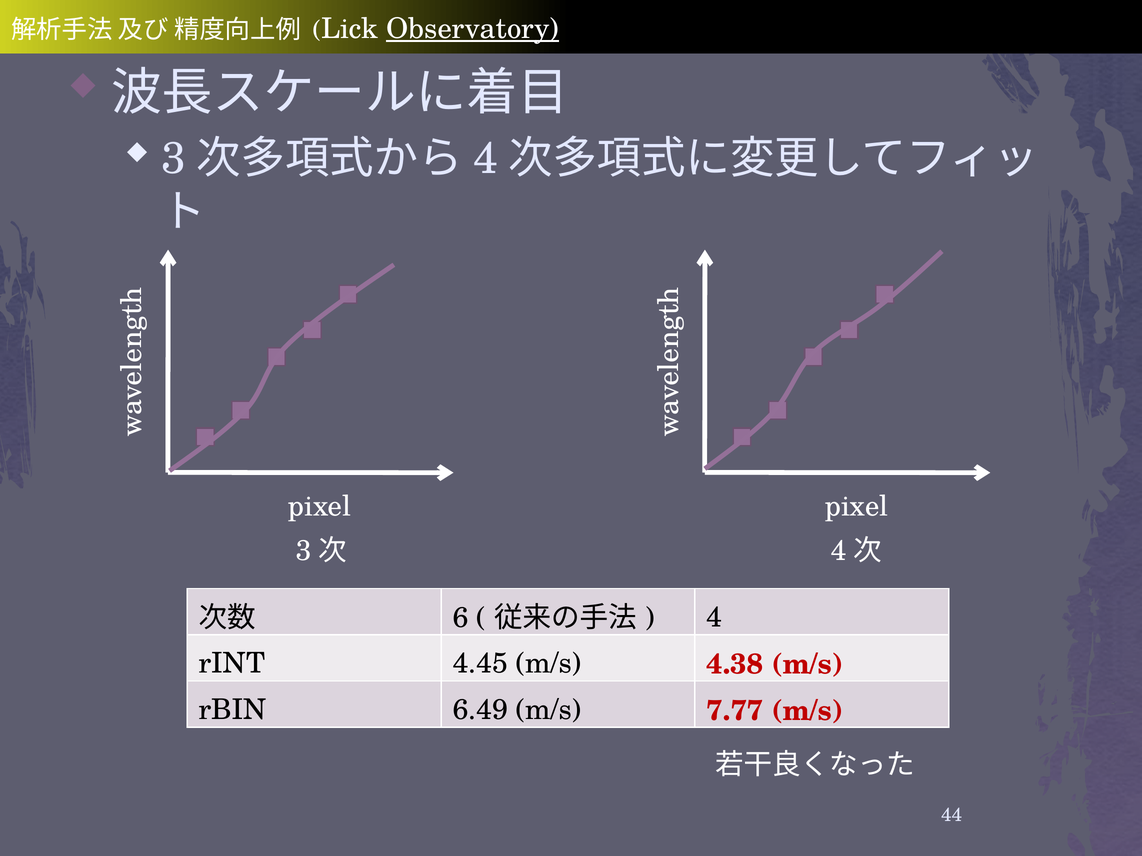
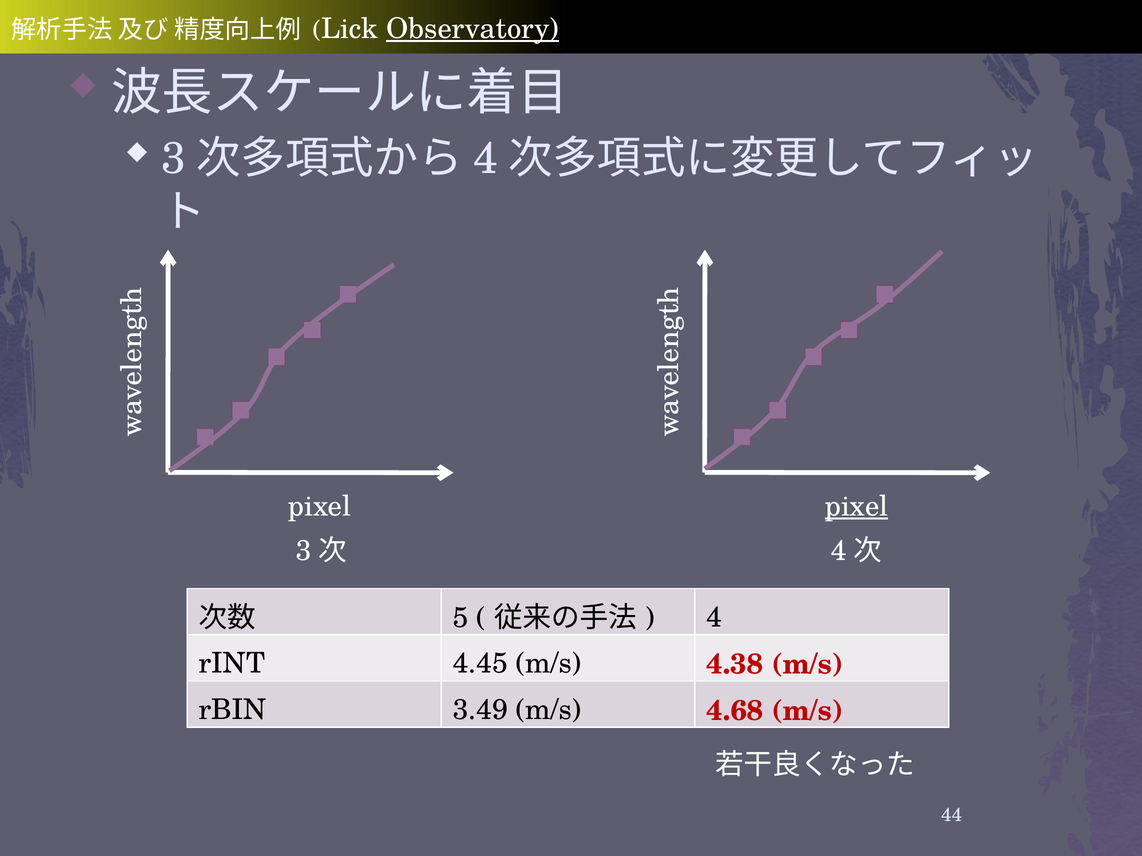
pixel at (856, 507) underline: none -> present
6: 6 -> 5
6.49: 6.49 -> 3.49
7.77: 7.77 -> 4.68
